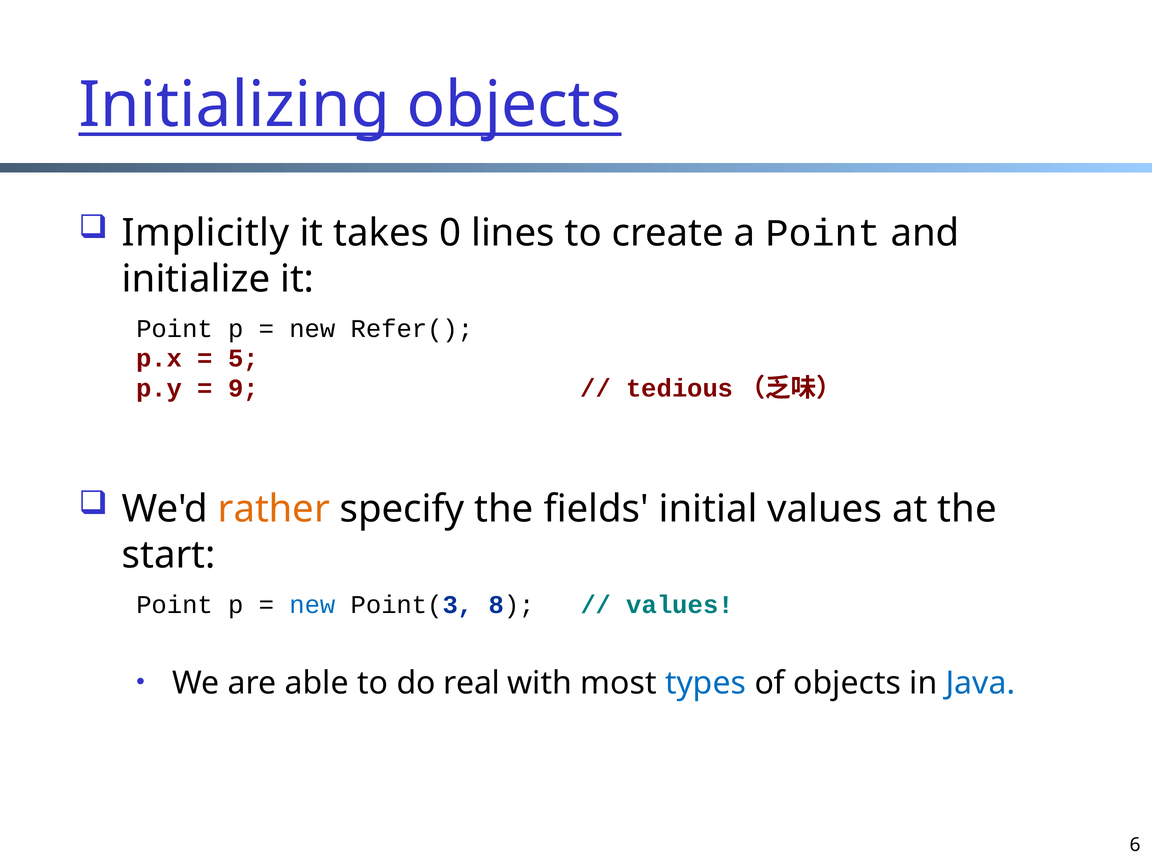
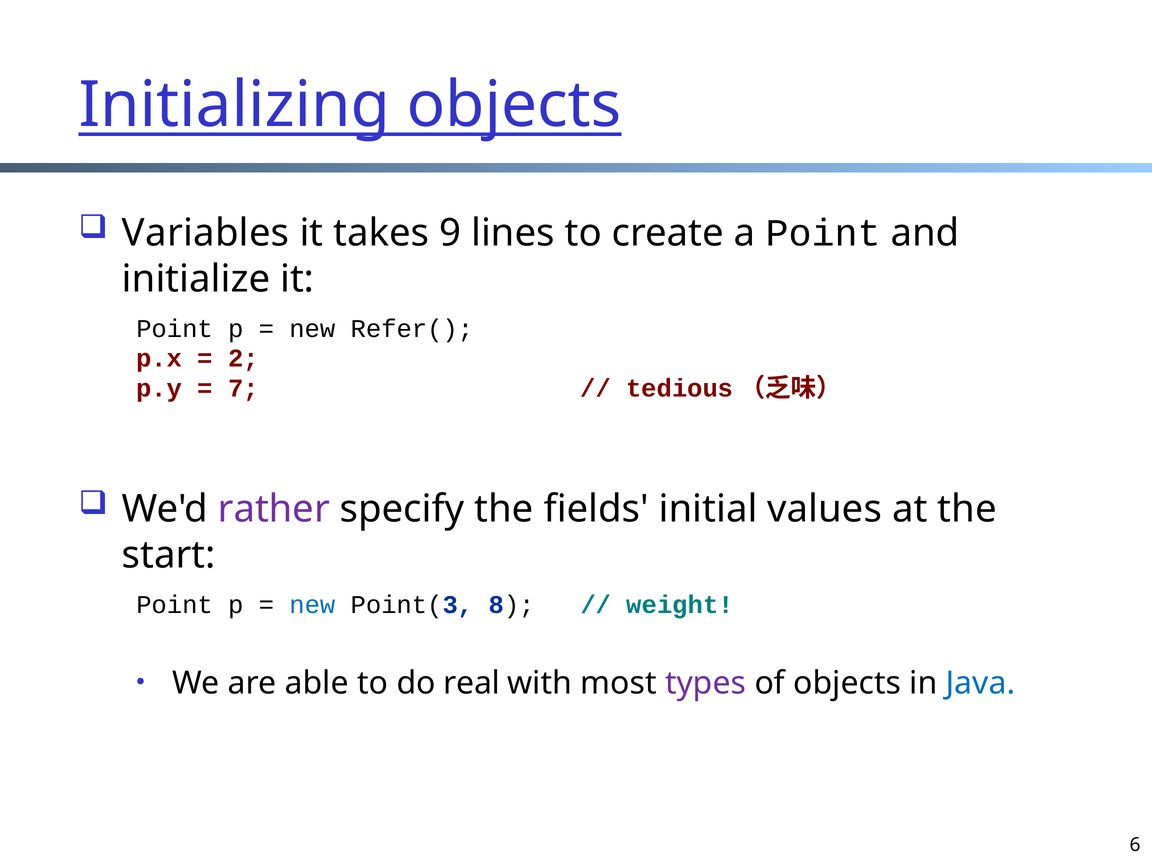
Implicitly: Implicitly -> Variables
0: 0 -> 9
5: 5 -> 2
9: 9 -> 7
rather colour: orange -> purple
values at (680, 605): values -> weight
types colour: blue -> purple
